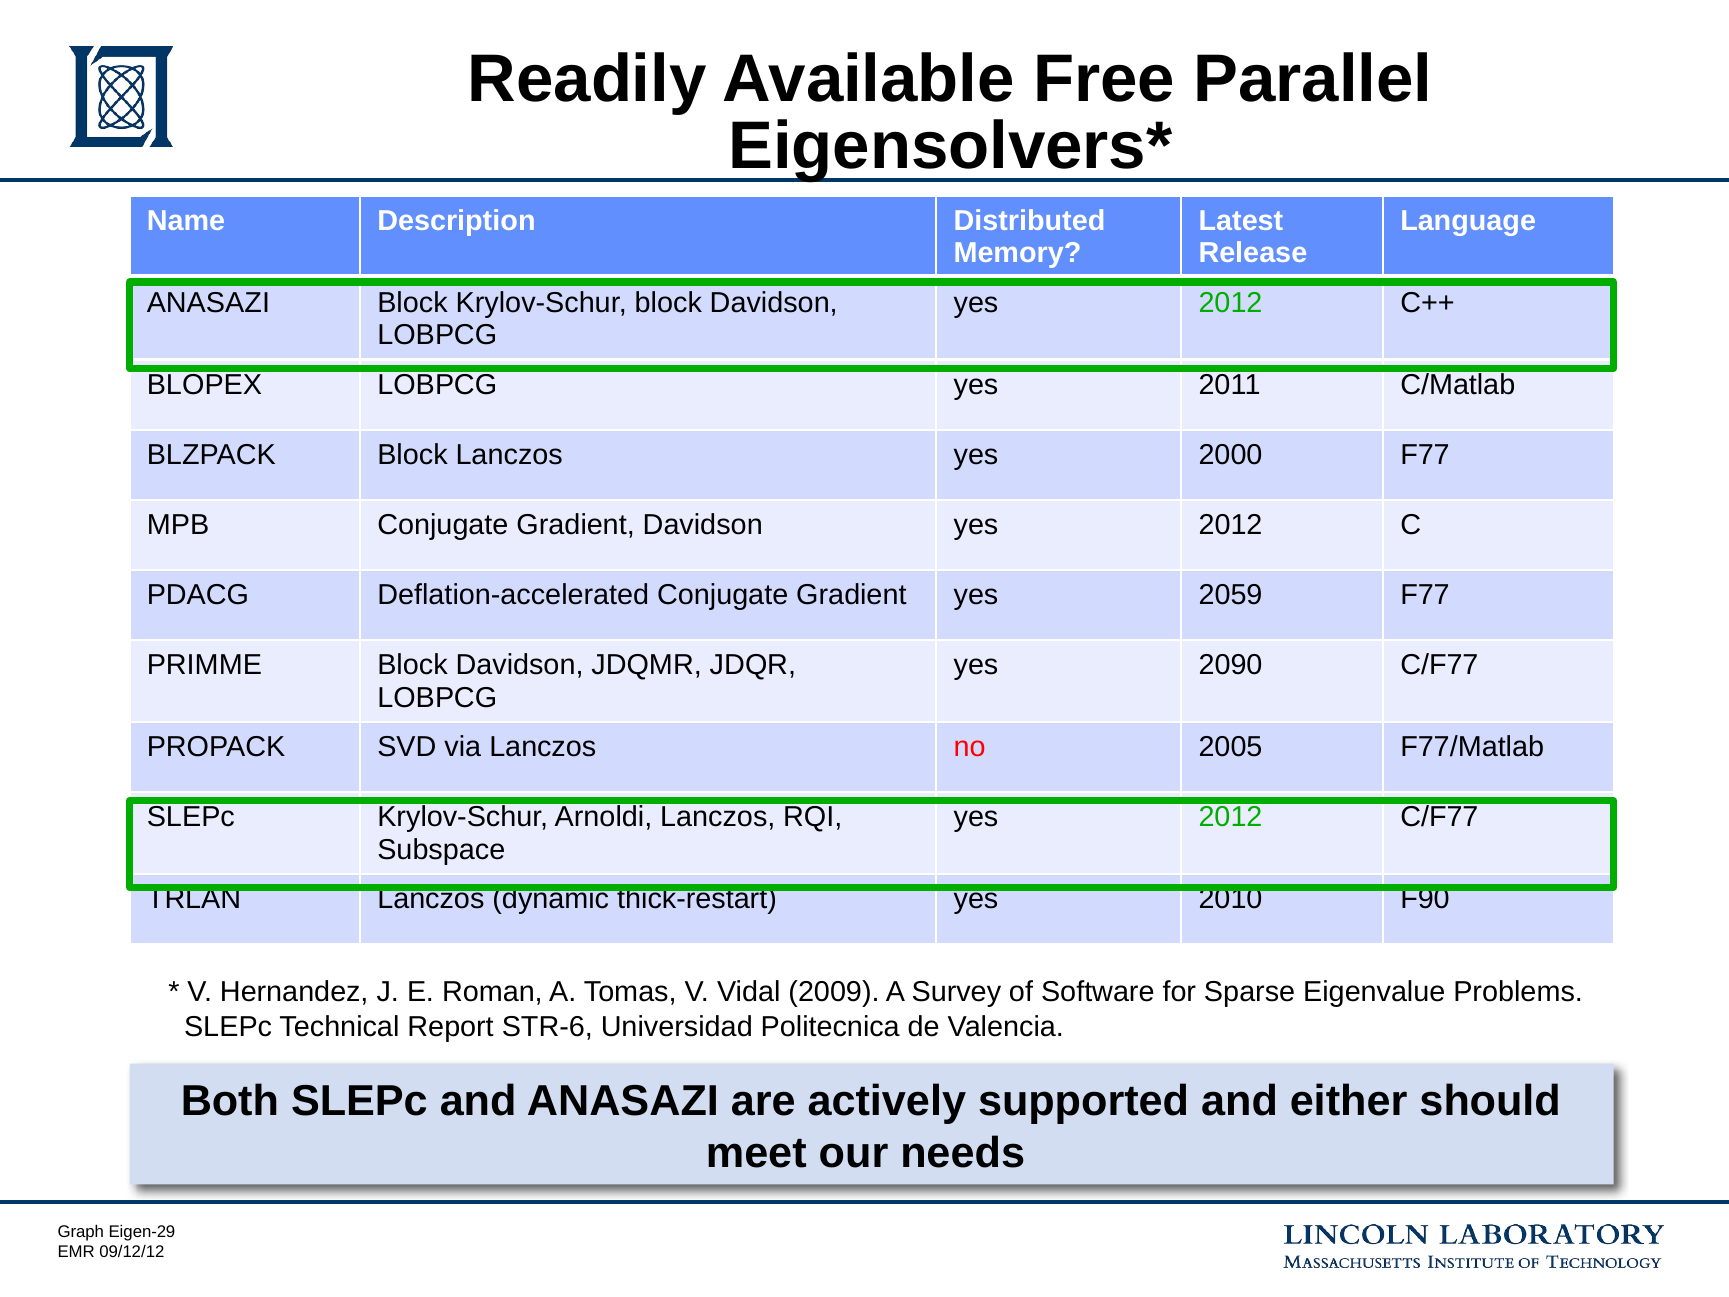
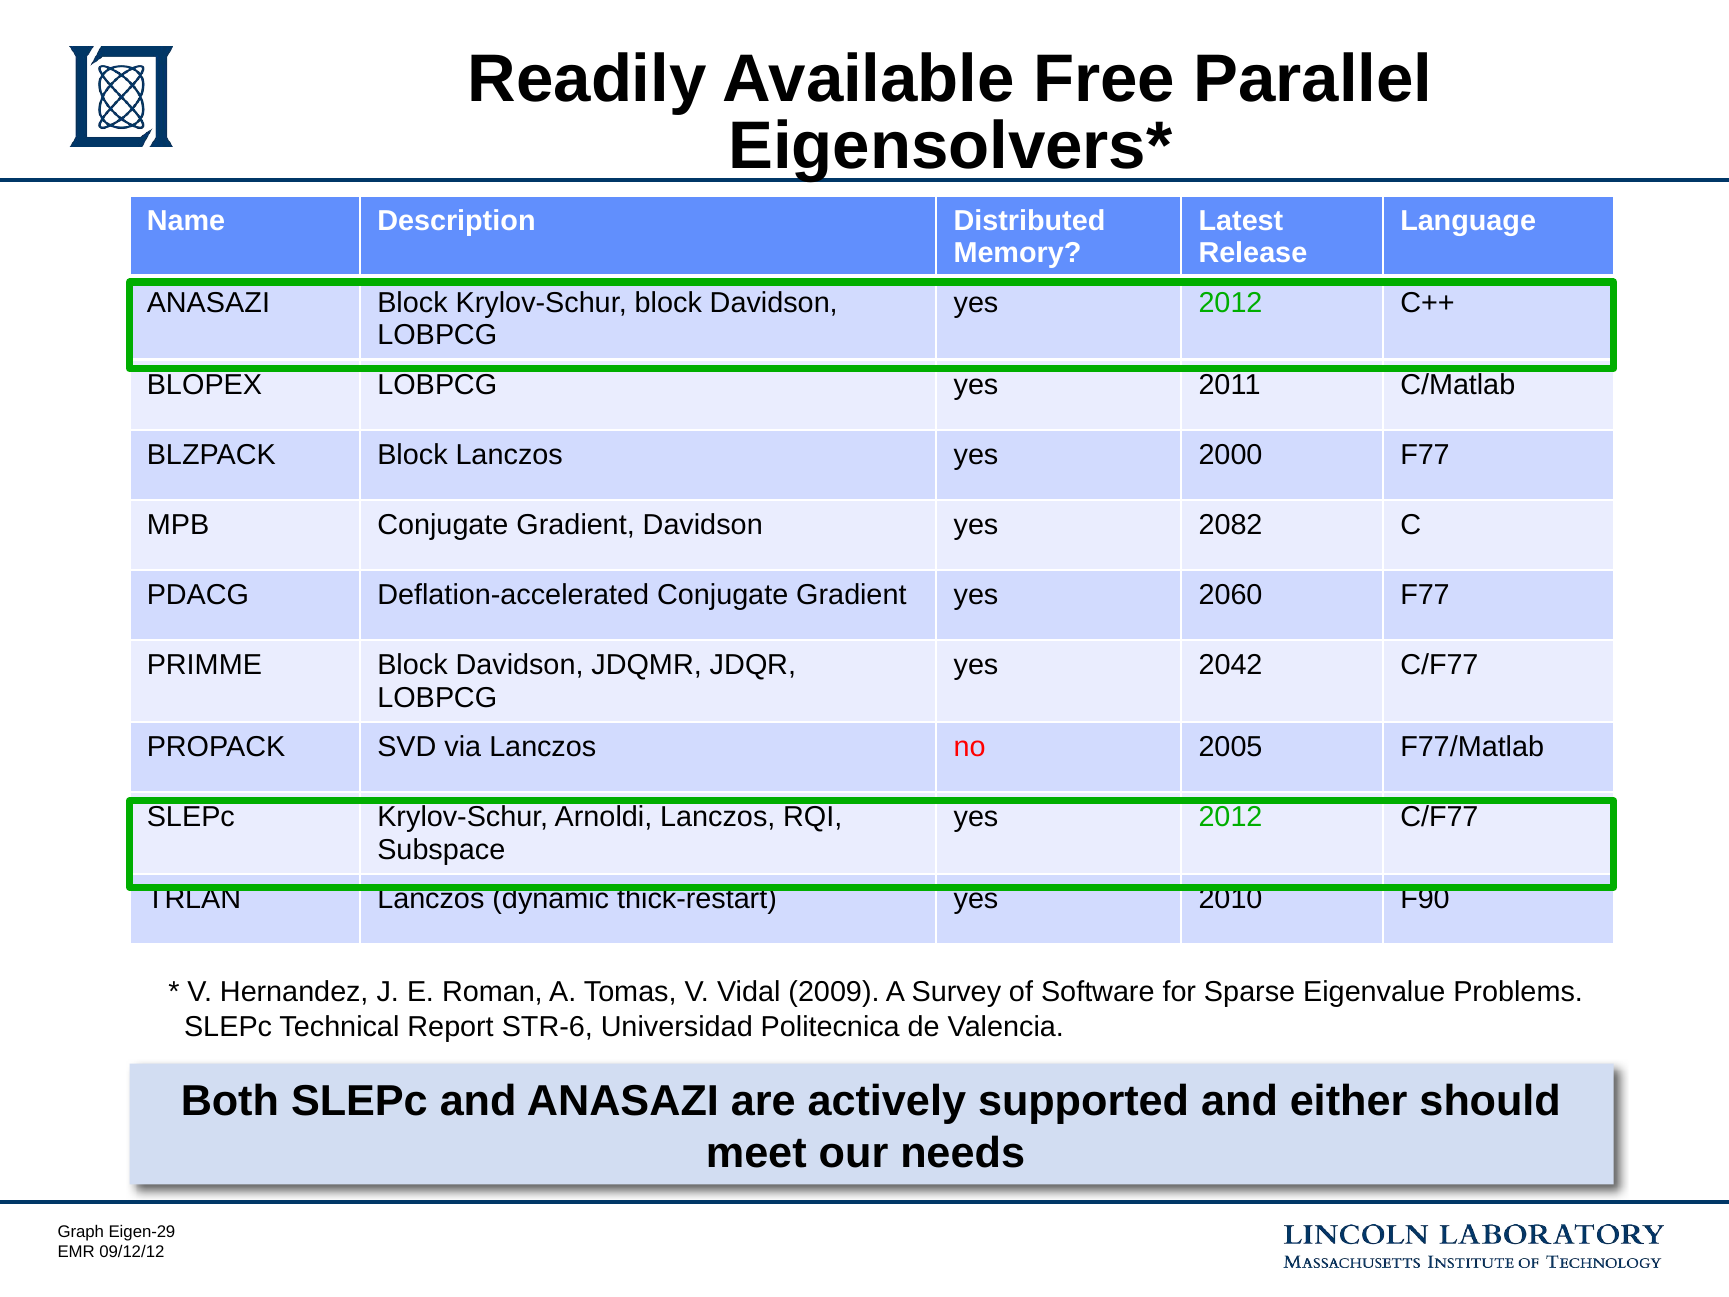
Davidson yes 2012: 2012 -> 2082
2059: 2059 -> 2060
2090: 2090 -> 2042
